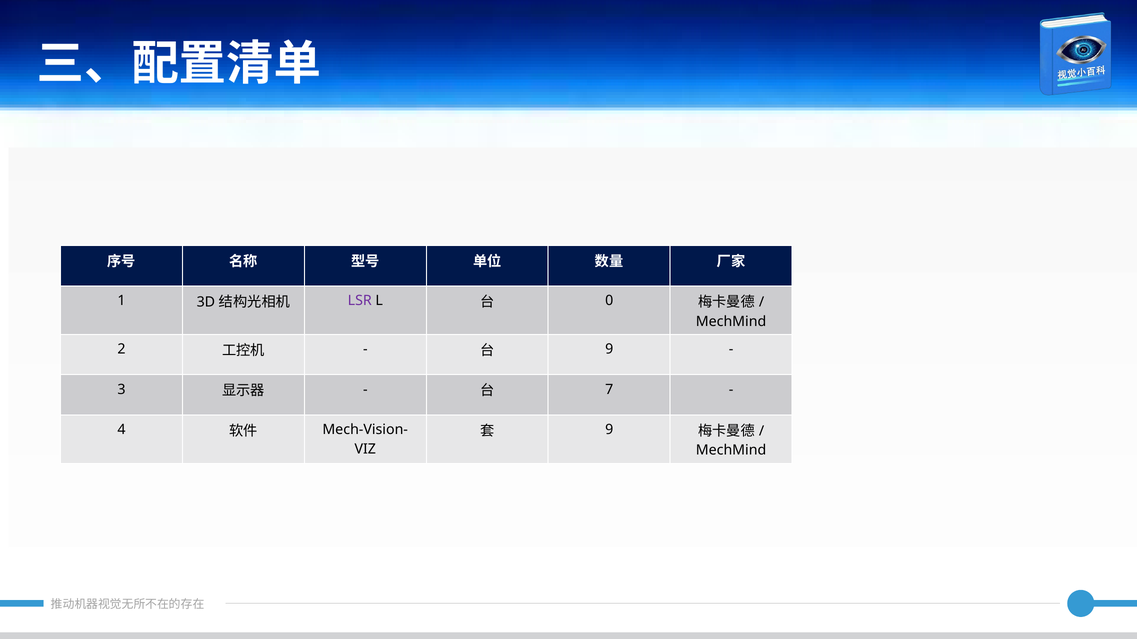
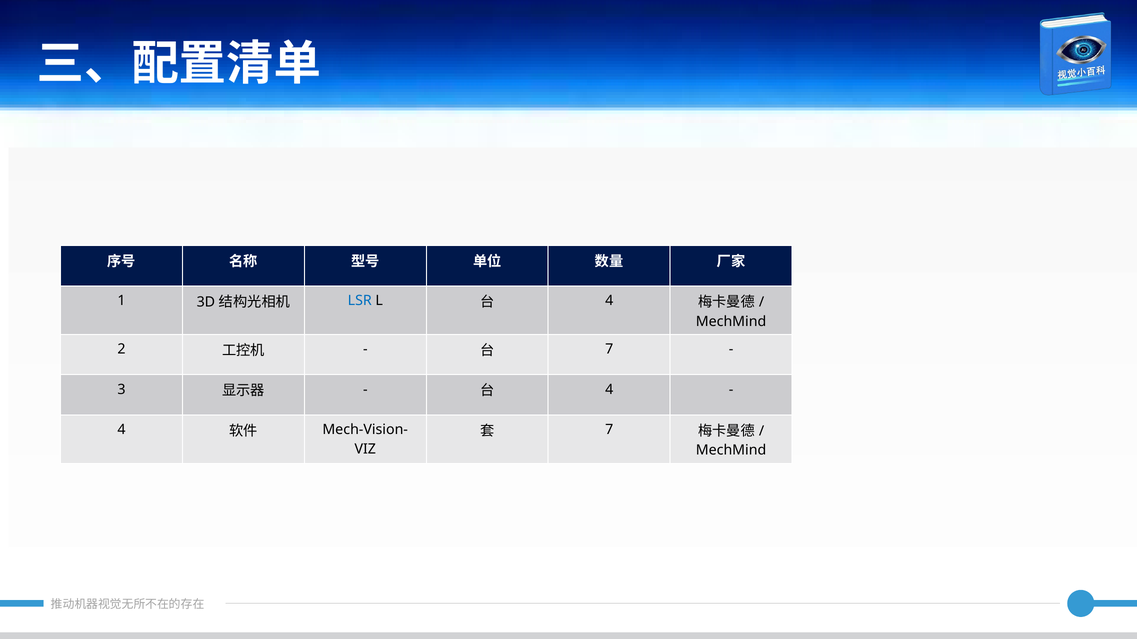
LSR colour: purple -> blue
0 at (609, 301): 0 -> 4
9 at (609, 350): 9 -> 7
7 at (609, 390): 7 -> 4
9 at (609, 430): 9 -> 7
